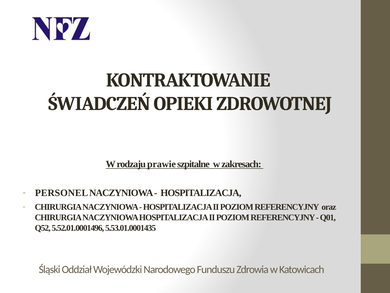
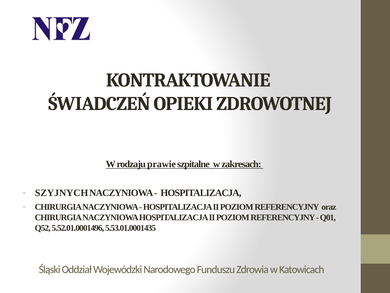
PERSONEL: PERSONEL -> SZYJNYCH
